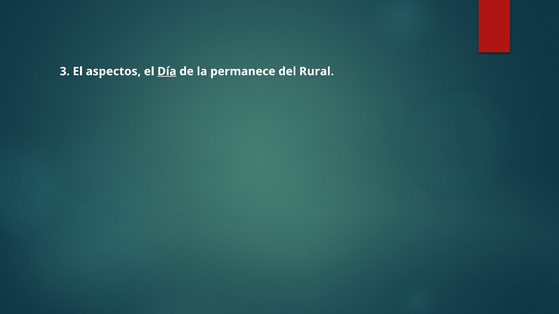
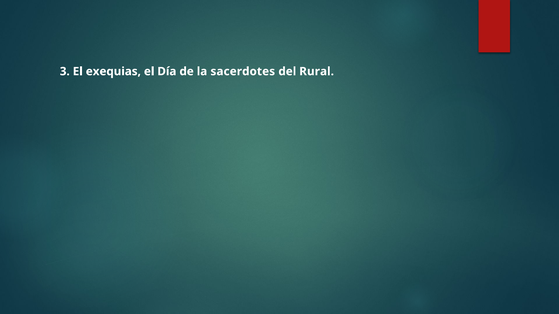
aspectos: aspectos -> exequias
Día underline: present -> none
permanece: permanece -> sacerdotes
